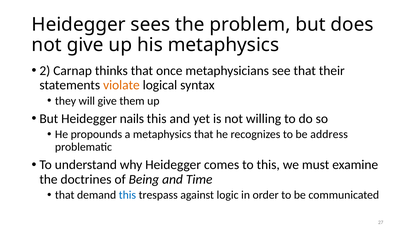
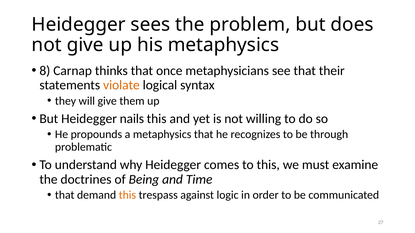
2: 2 -> 8
address: address -> through
this at (127, 195) colour: blue -> orange
